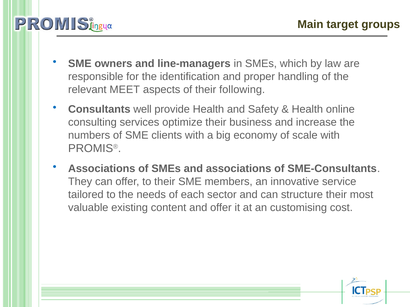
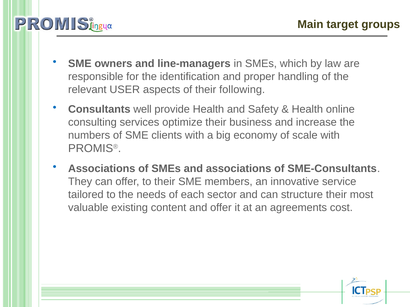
MEET: MEET -> USER
customising: customising -> agreements
